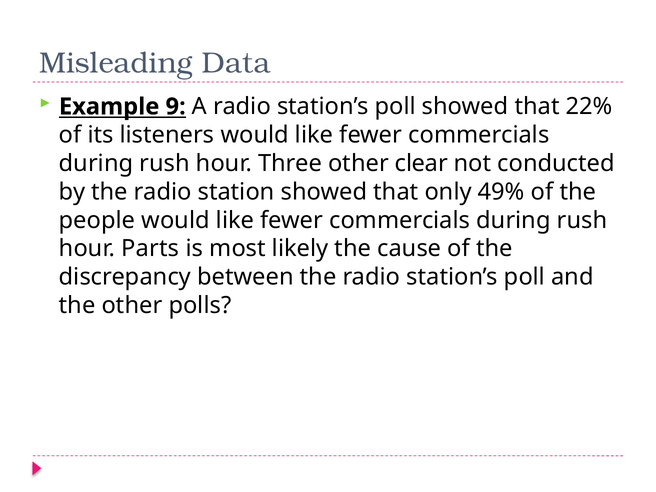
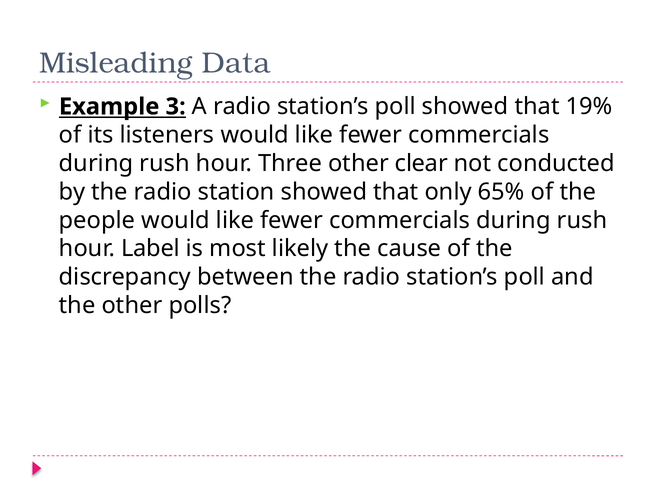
9: 9 -> 3
22%: 22% -> 19%
49%: 49% -> 65%
Parts: Parts -> Label
